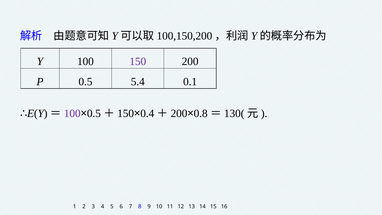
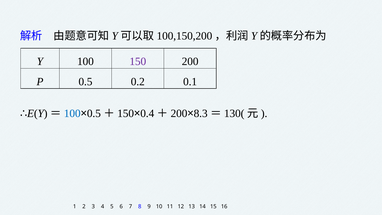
5.4: 5.4 -> 0.2
100 at (72, 113) colour: purple -> blue
0.8: 0.8 -> 8.3
